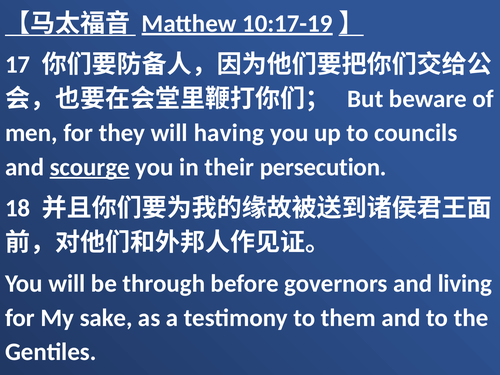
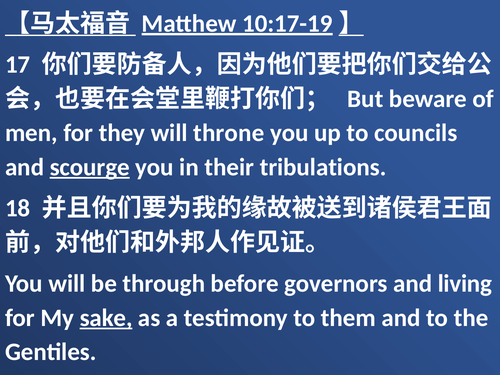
having: having -> throne
persecution: persecution -> tribulations
sake underline: none -> present
